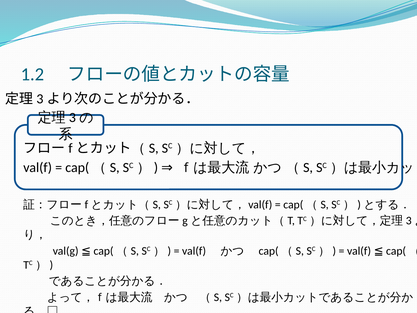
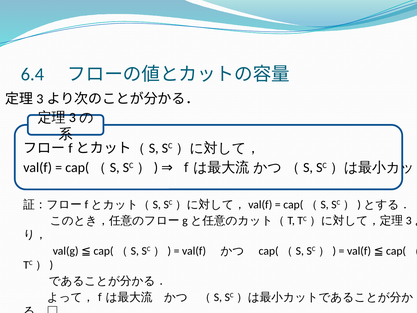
1.2: 1.2 -> 6.4
